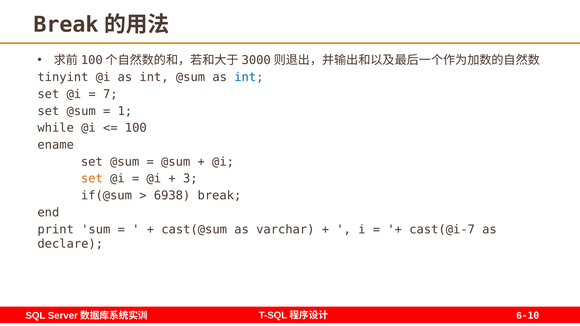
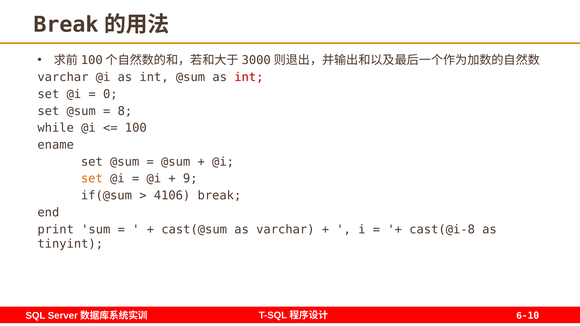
tinyint at (63, 77): tinyint -> varchar
int at (249, 77) colour: blue -> red
7: 7 -> 0
1: 1 -> 8
3: 3 -> 9
6938: 6938 -> 4106
cast(@i-7: cast(@i-7 -> cast(@i-8
declare: declare -> tinyint
